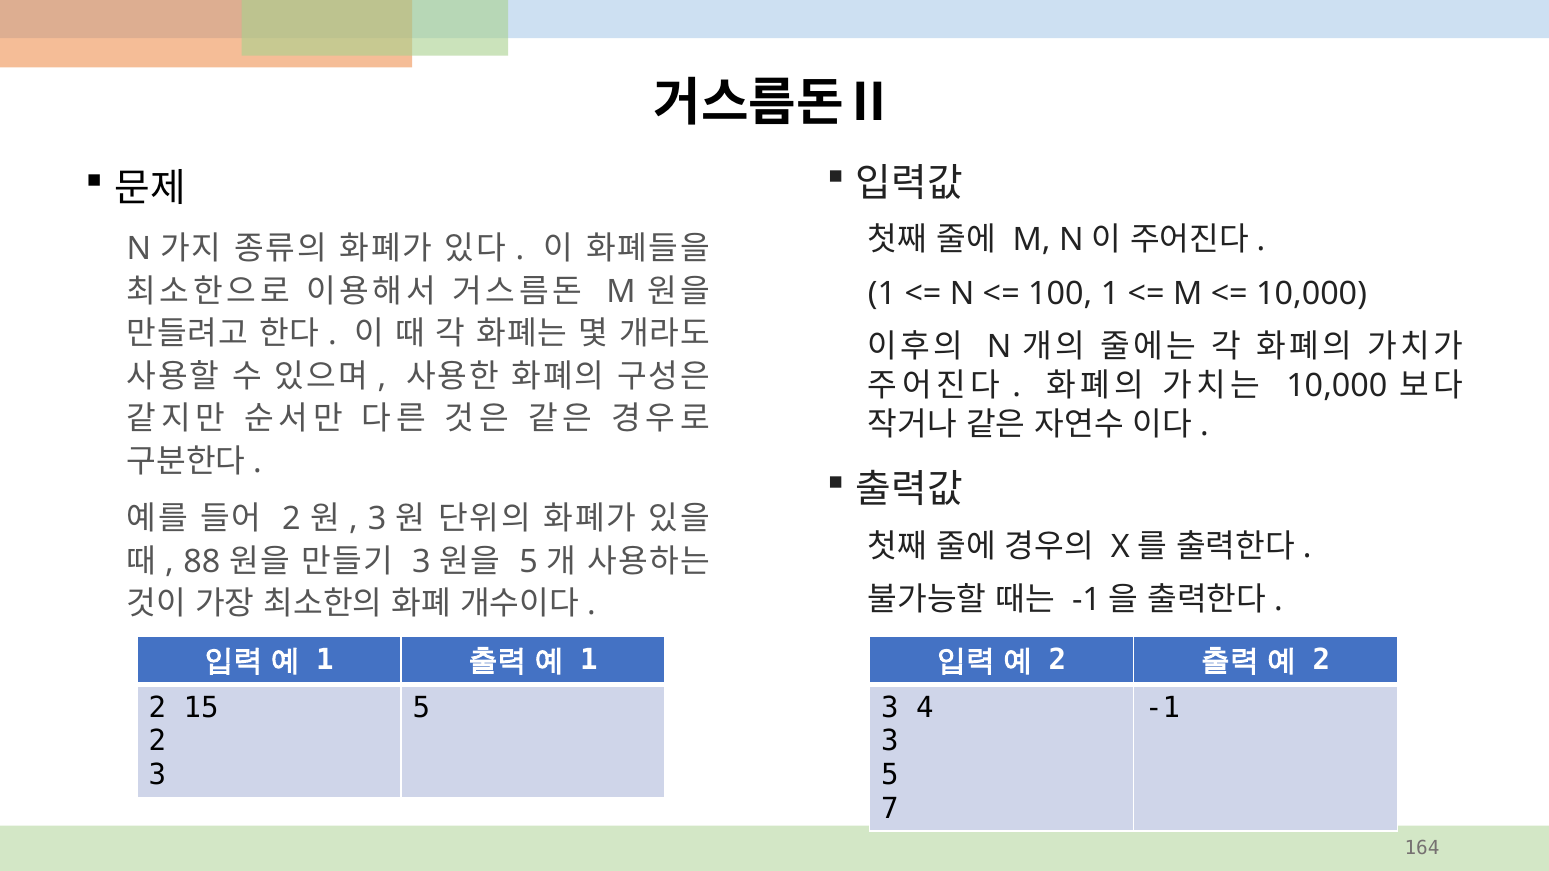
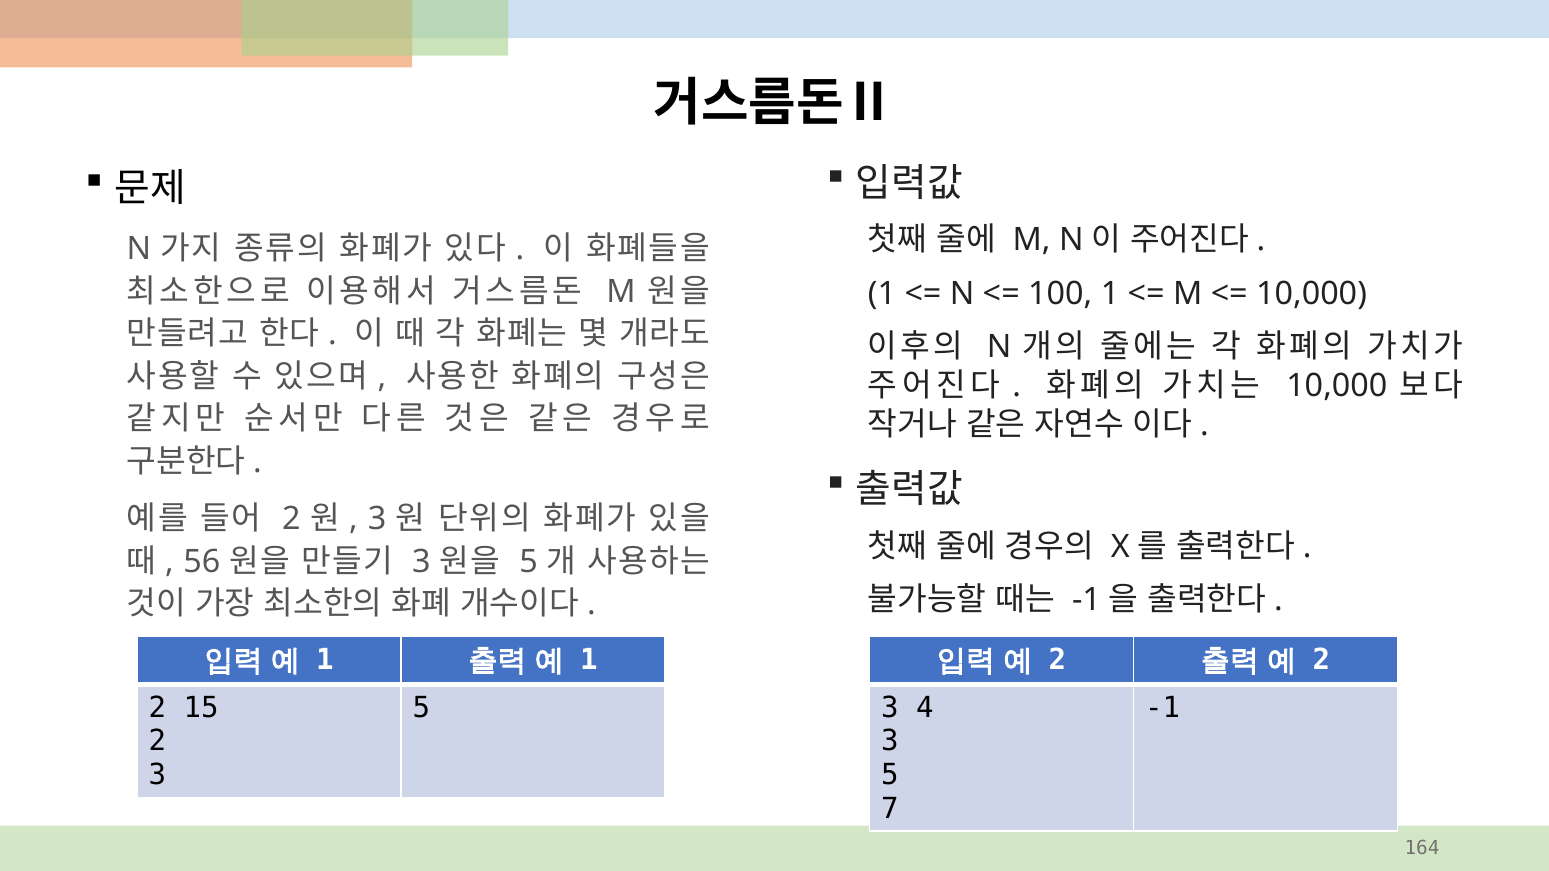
88: 88 -> 56
